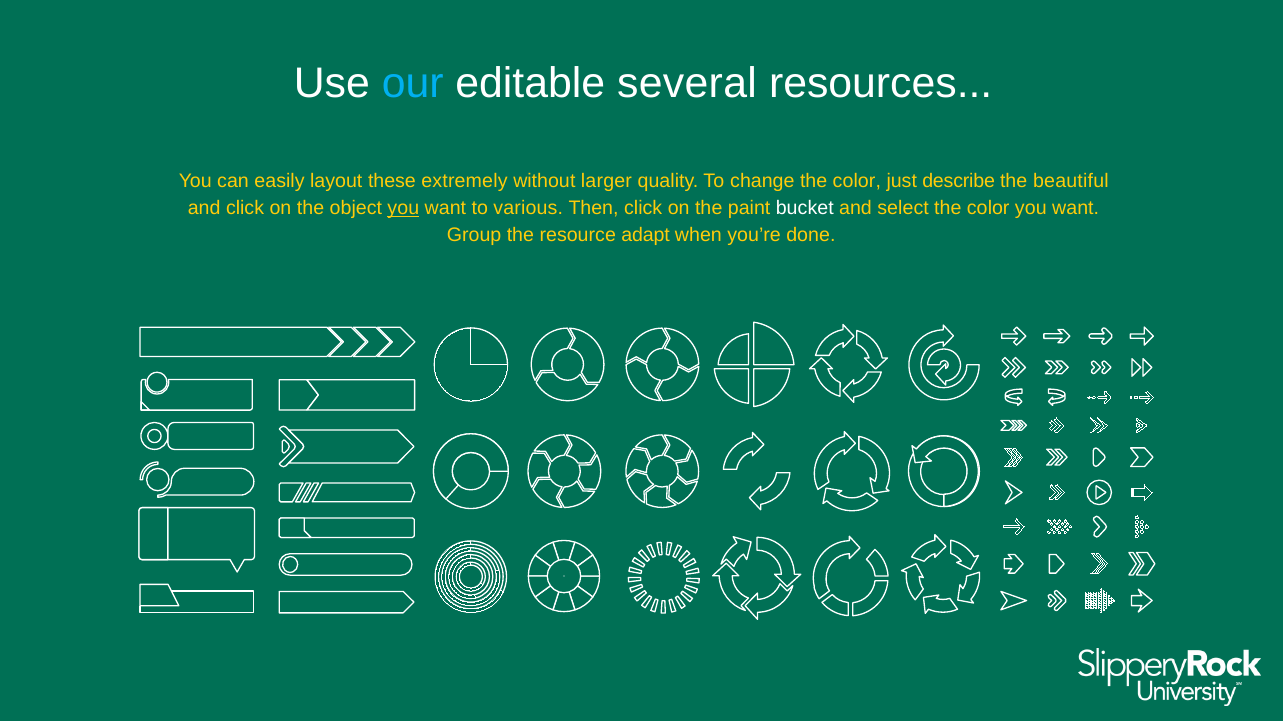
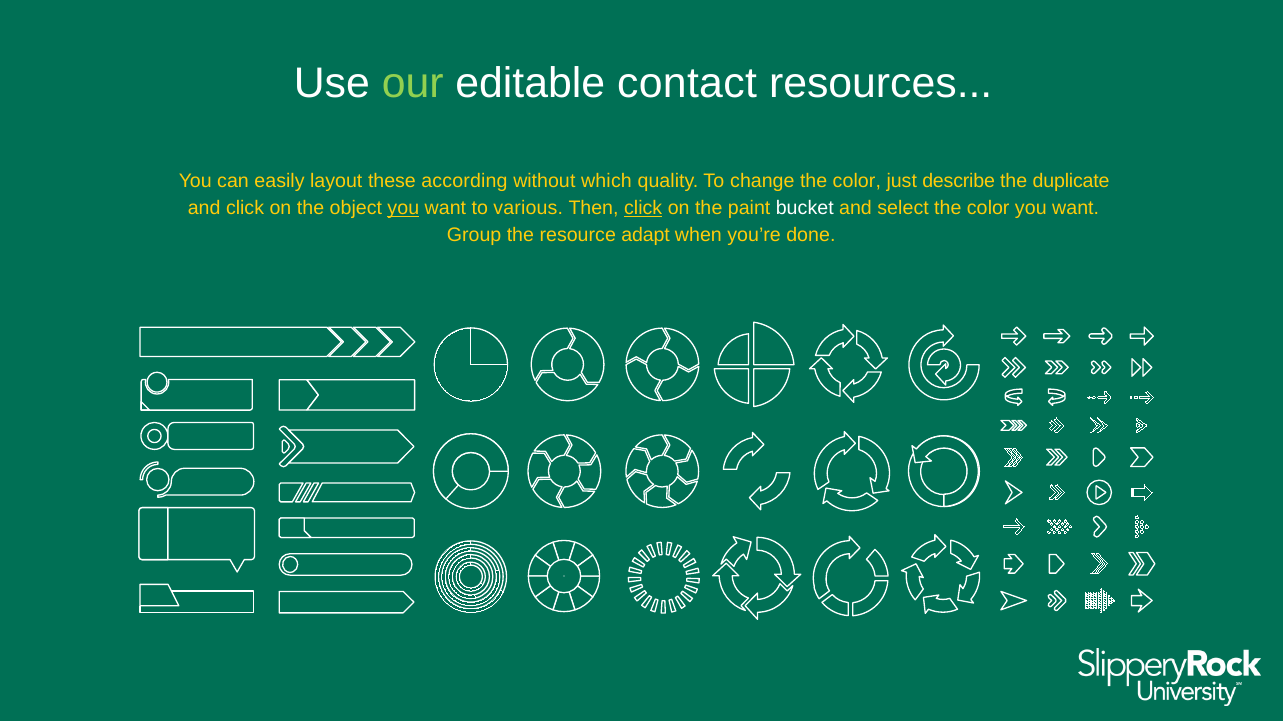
our colour: light blue -> light green
several: several -> contact
extremely: extremely -> according
larger: larger -> which
beautiful: beautiful -> duplicate
click at (643, 208) underline: none -> present
